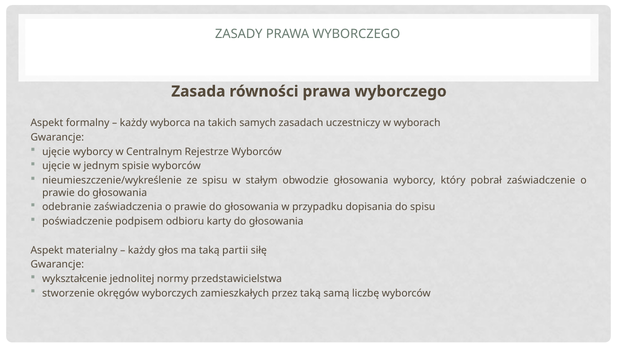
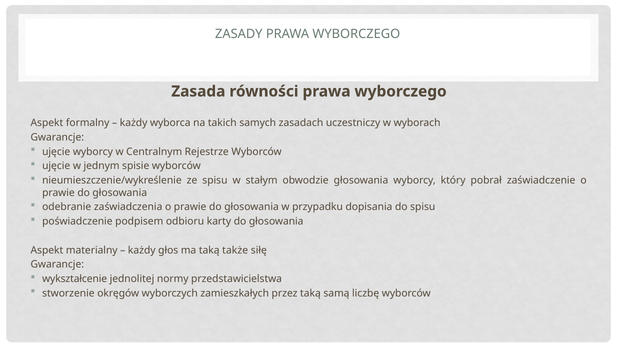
partii: partii -> także
